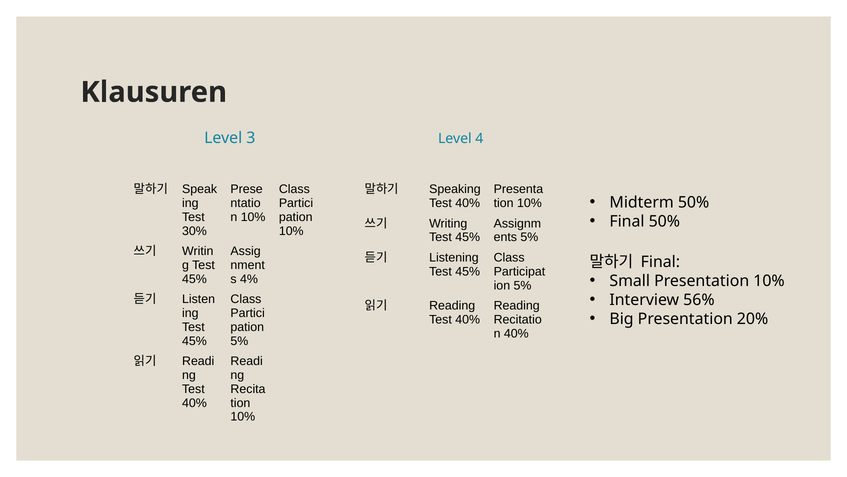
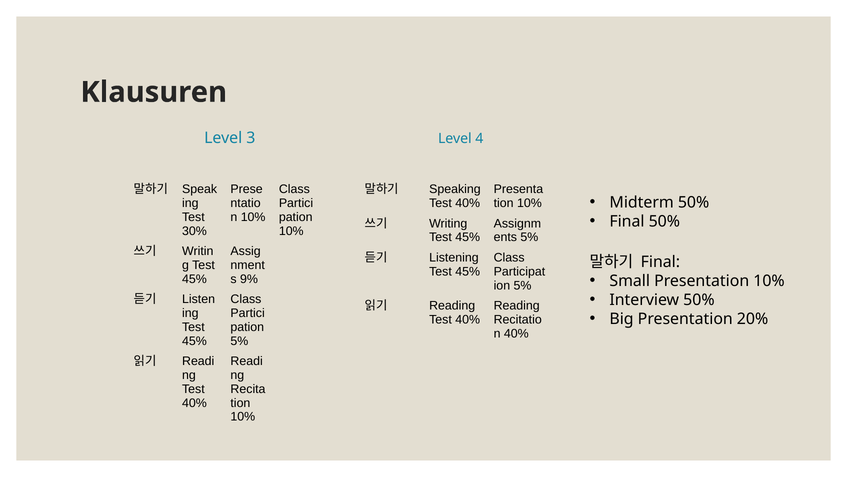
4%: 4% -> 9%
Interview 56%: 56% -> 50%
